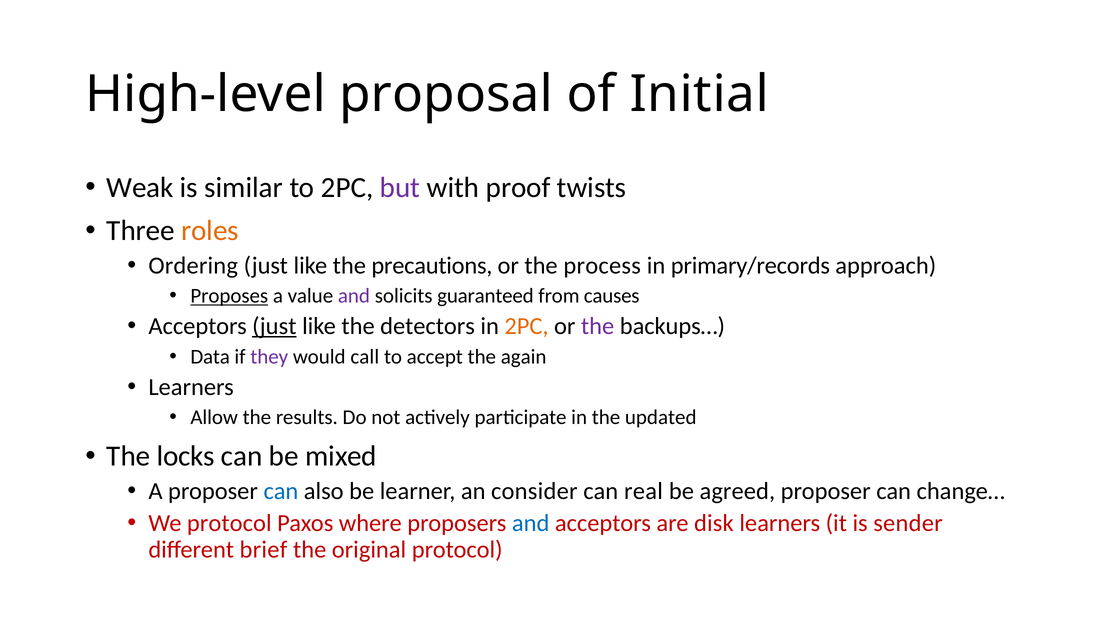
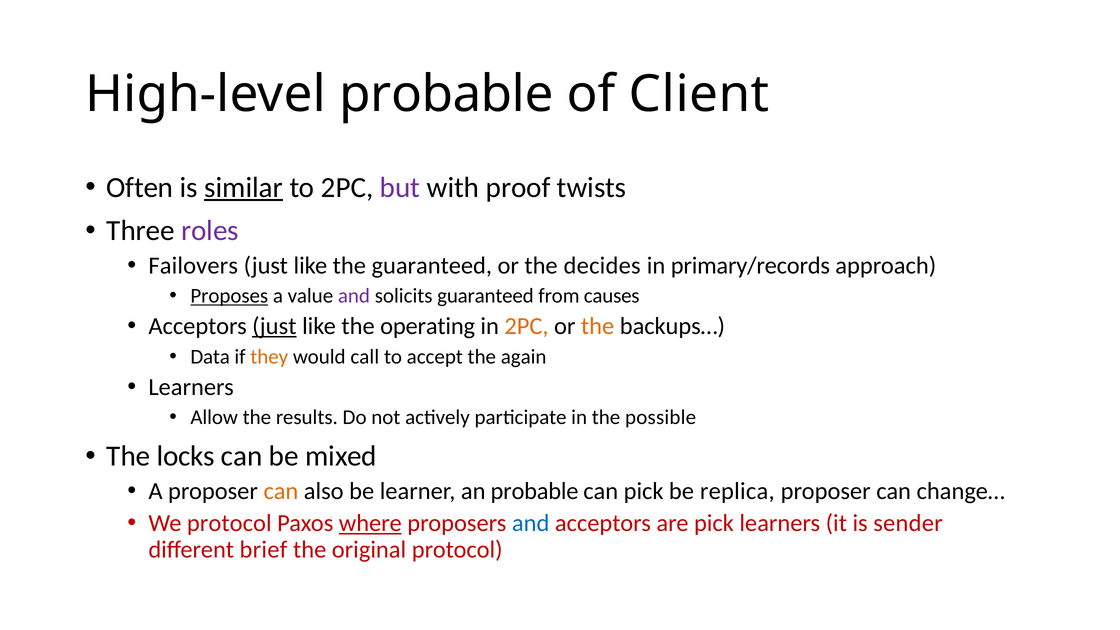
High-level proposal: proposal -> probable
Initial: Initial -> Client
Weak: Weak -> Often
similar underline: none -> present
roles colour: orange -> purple
Ordering: Ordering -> Failovers
the precautions: precautions -> guaranteed
process: process -> decides
detectors: detectors -> operating
the at (598, 326) colour: purple -> orange
they colour: purple -> orange
updated: updated -> possible
can at (281, 491) colour: blue -> orange
an consider: consider -> probable
can real: real -> pick
agreed: agreed -> replica
where underline: none -> present
are disk: disk -> pick
